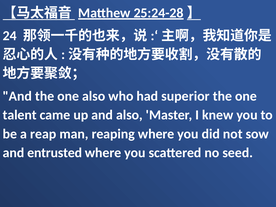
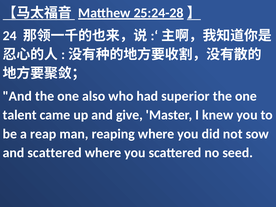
and also: also -> give
and entrusted: entrusted -> scattered
